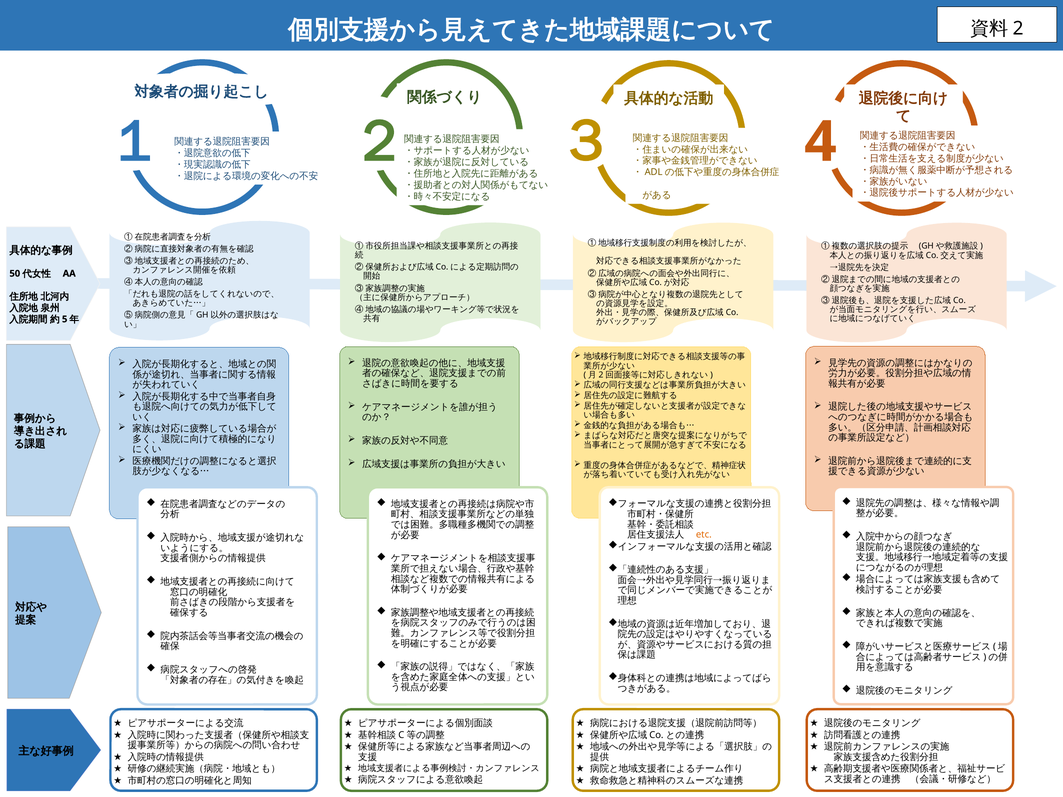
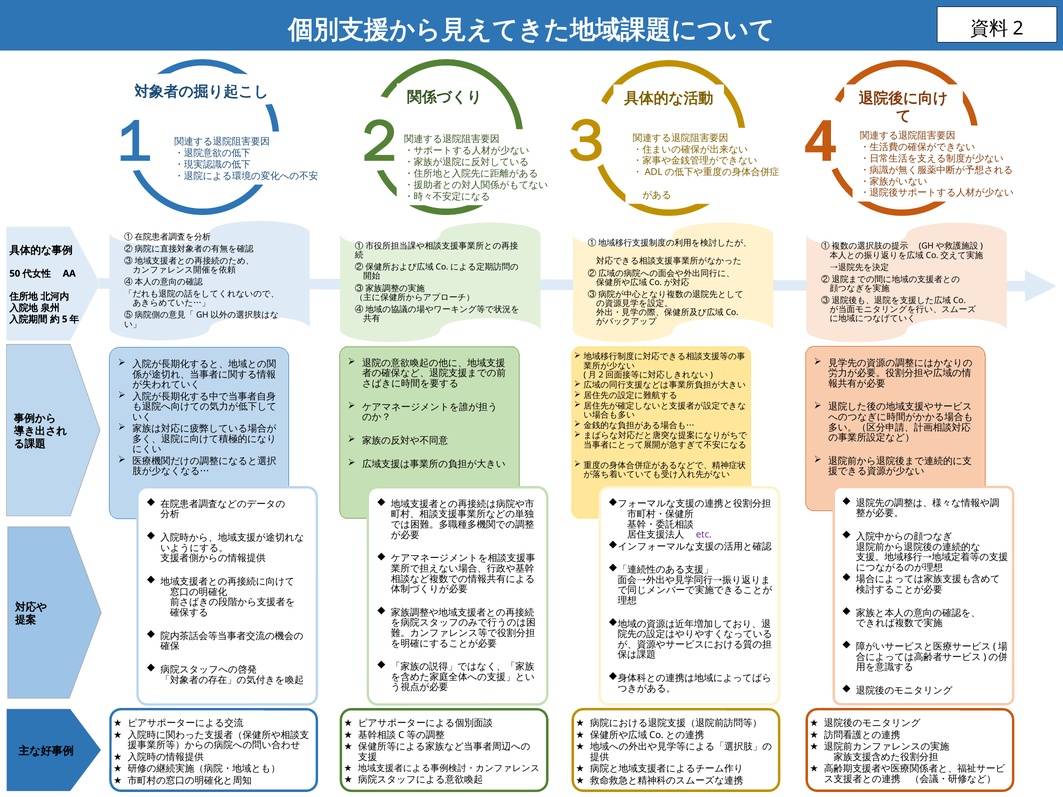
etc colour: orange -> purple
